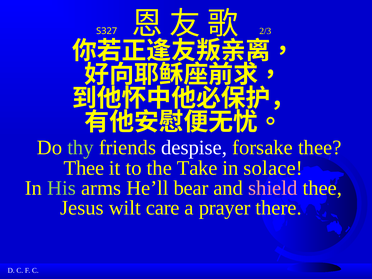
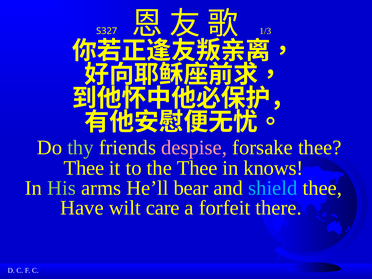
2/3: 2/3 -> 1/3
despise colour: white -> pink
the Take: Take -> Thee
solace: solace -> knows
shield colour: pink -> light blue
Jesus: Jesus -> Have
prayer: prayer -> forfeit
